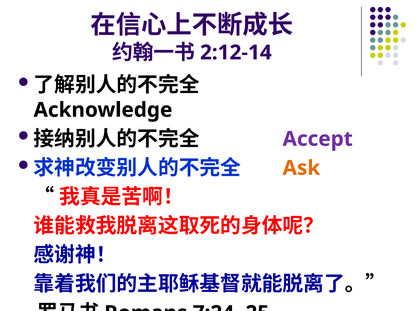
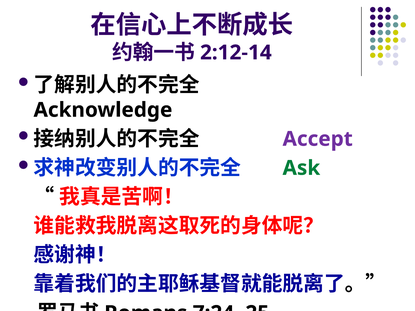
Ask colour: orange -> green
